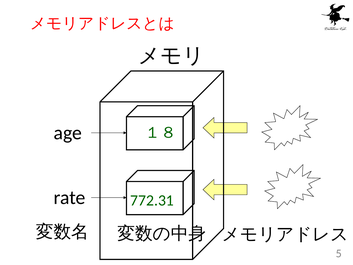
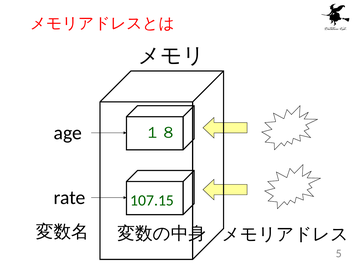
772.31: 772.31 -> 107.15
